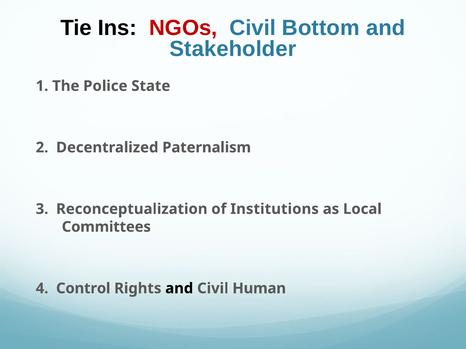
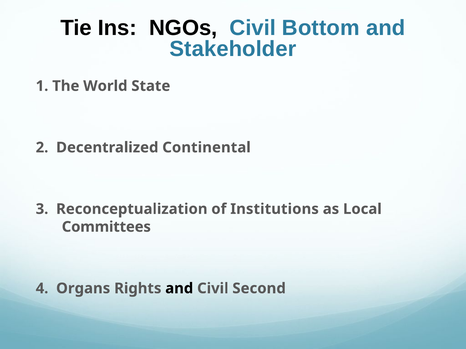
NGOs colour: red -> black
Police: Police -> World
Paternalism: Paternalism -> Continental
Control: Control -> Organs
Human: Human -> Second
